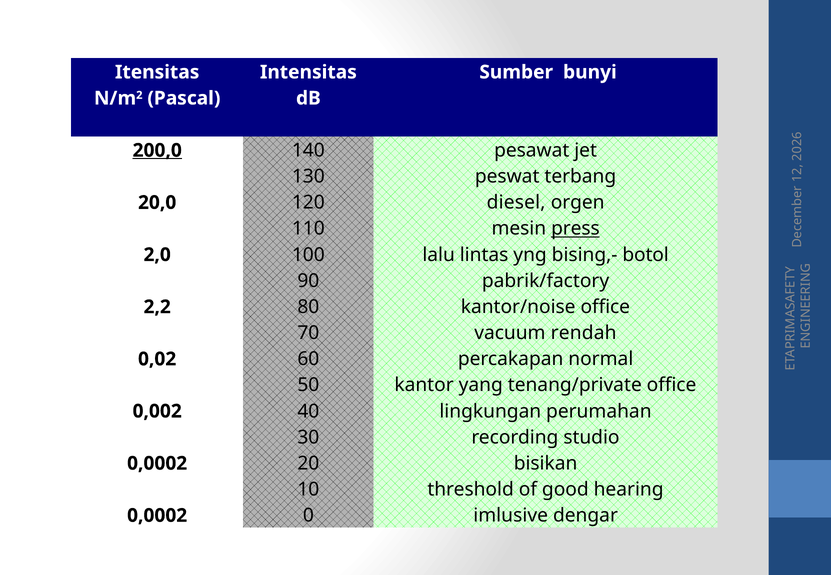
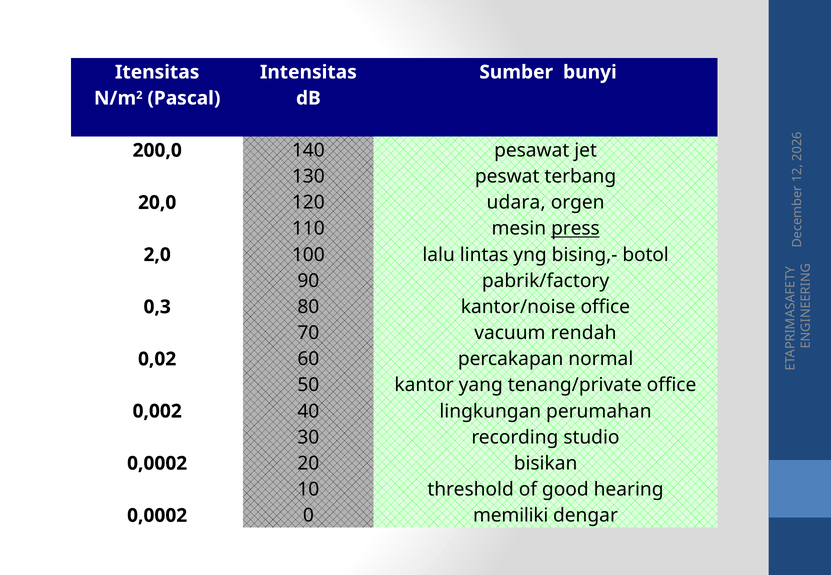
200,0 underline: present -> none
diesel: diesel -> udara
2,2: 2,2 -> 0,3
imlusive: imlusive -> memiliki
